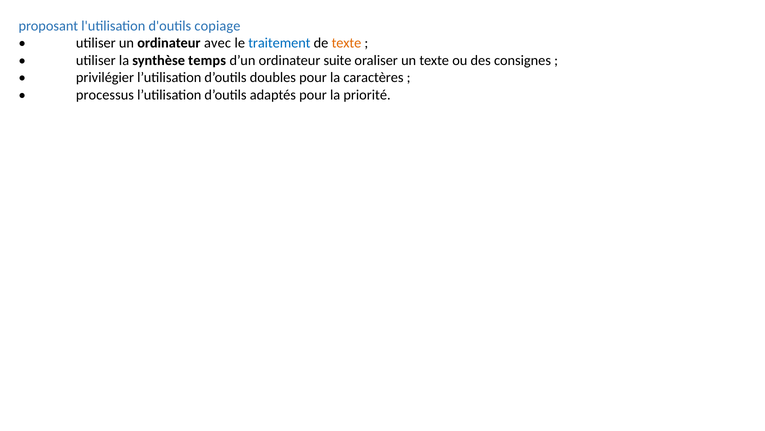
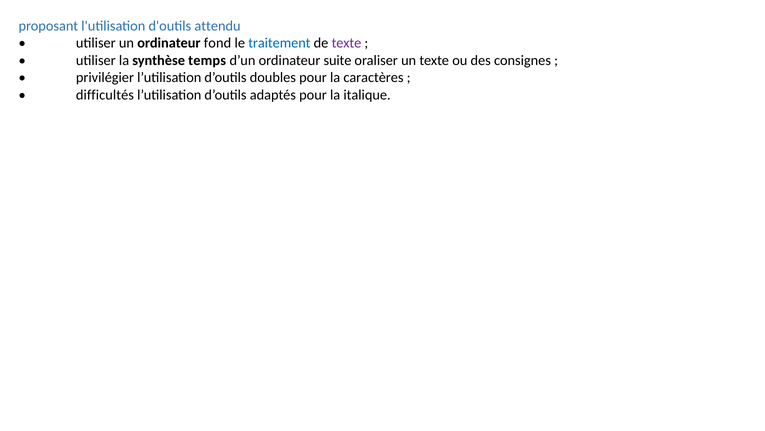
copiage: copiage -> attendu
avec: avec -> fond
texte at (346, 43) colour: orange -> purple
processus: processus -> difficultés
priorité: priorité -> italique
